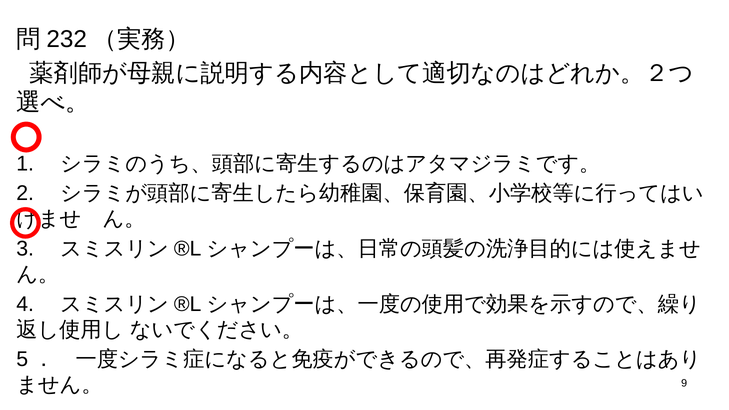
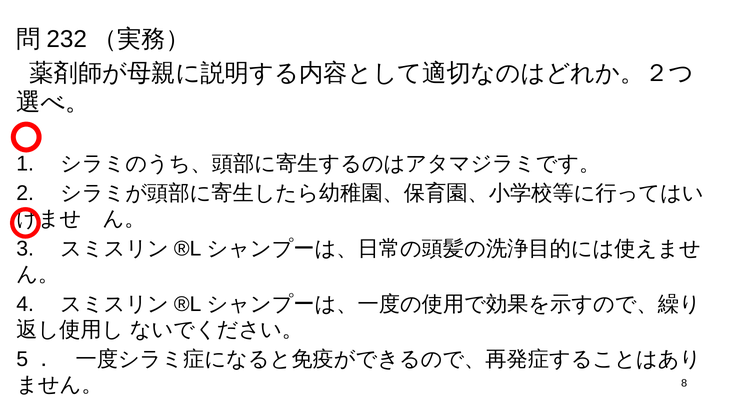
9: 9 -> 8
